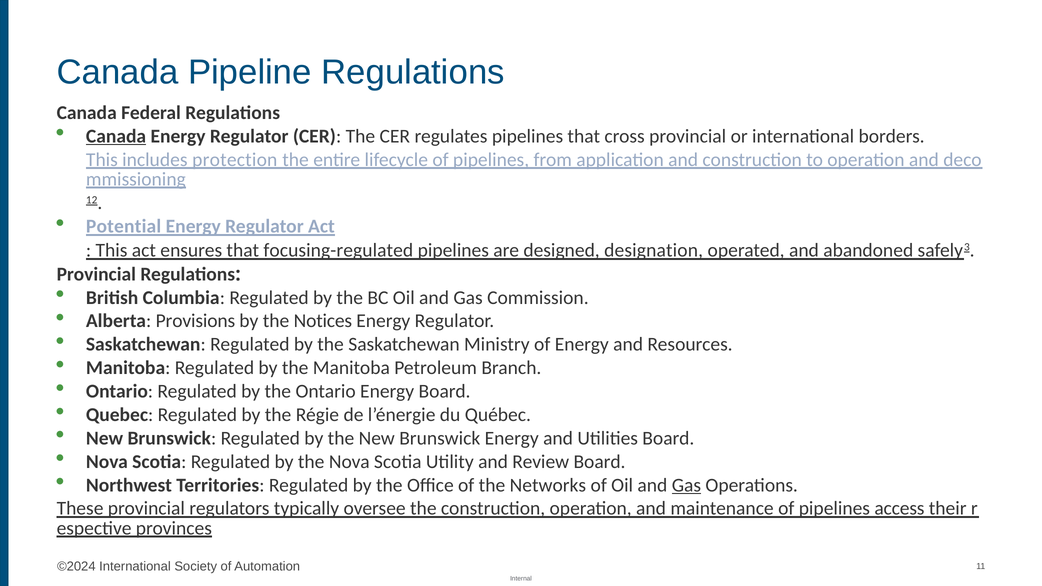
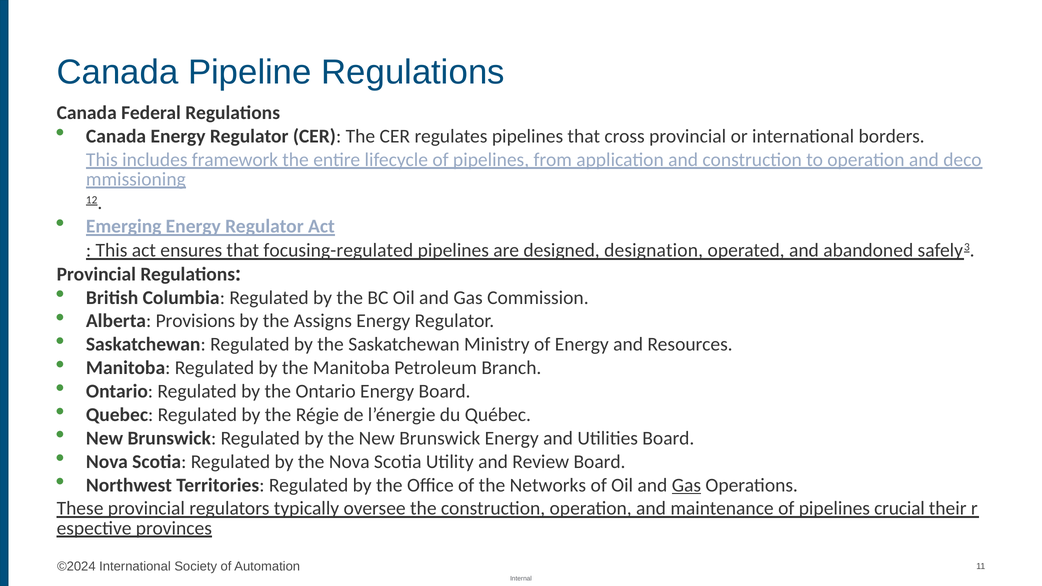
Canada at (116, 136) underline: present -> none
protection: protection -> framework
Potential: Potential -> Emerging
Notices: Notices -> Assigns
access: access -> crucial
